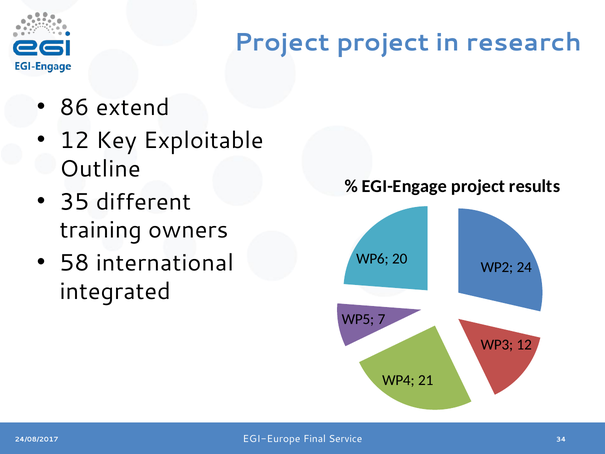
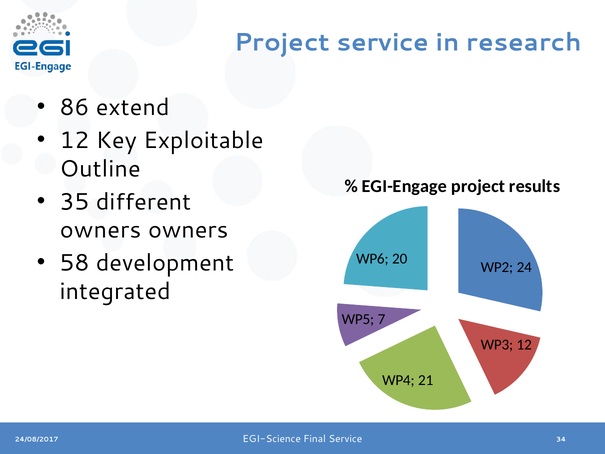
Project project: project -> service
training at (101, 230): training -> owners
international: international -> development
EGI-Europe: EGI-Europe -> EGI-Science
